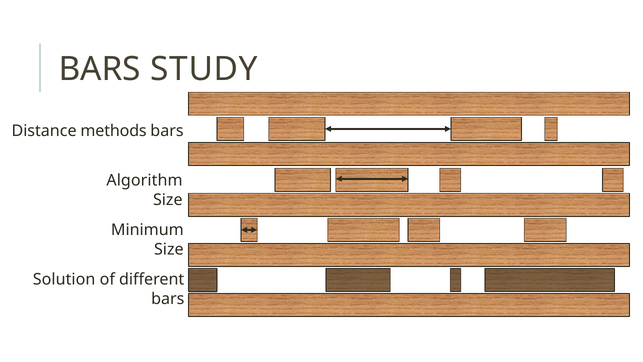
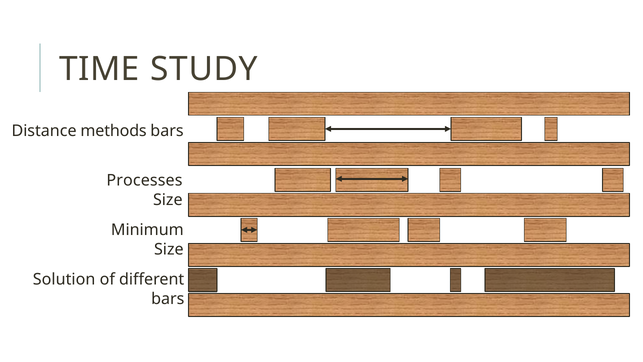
BARS at (100, 69): BARS -> TIME
Algorithm: Algorithm -> Processes
